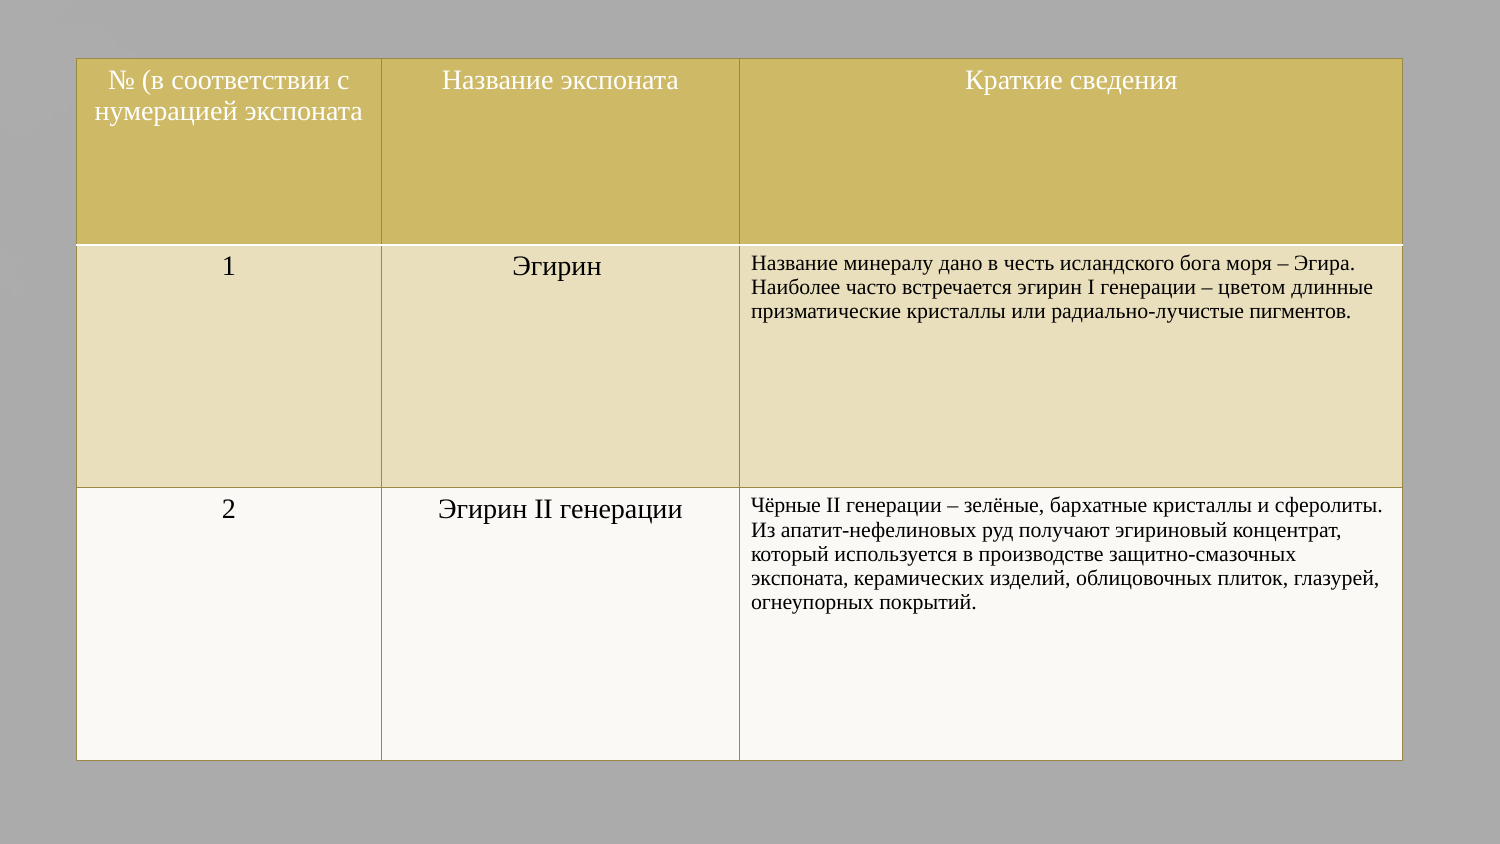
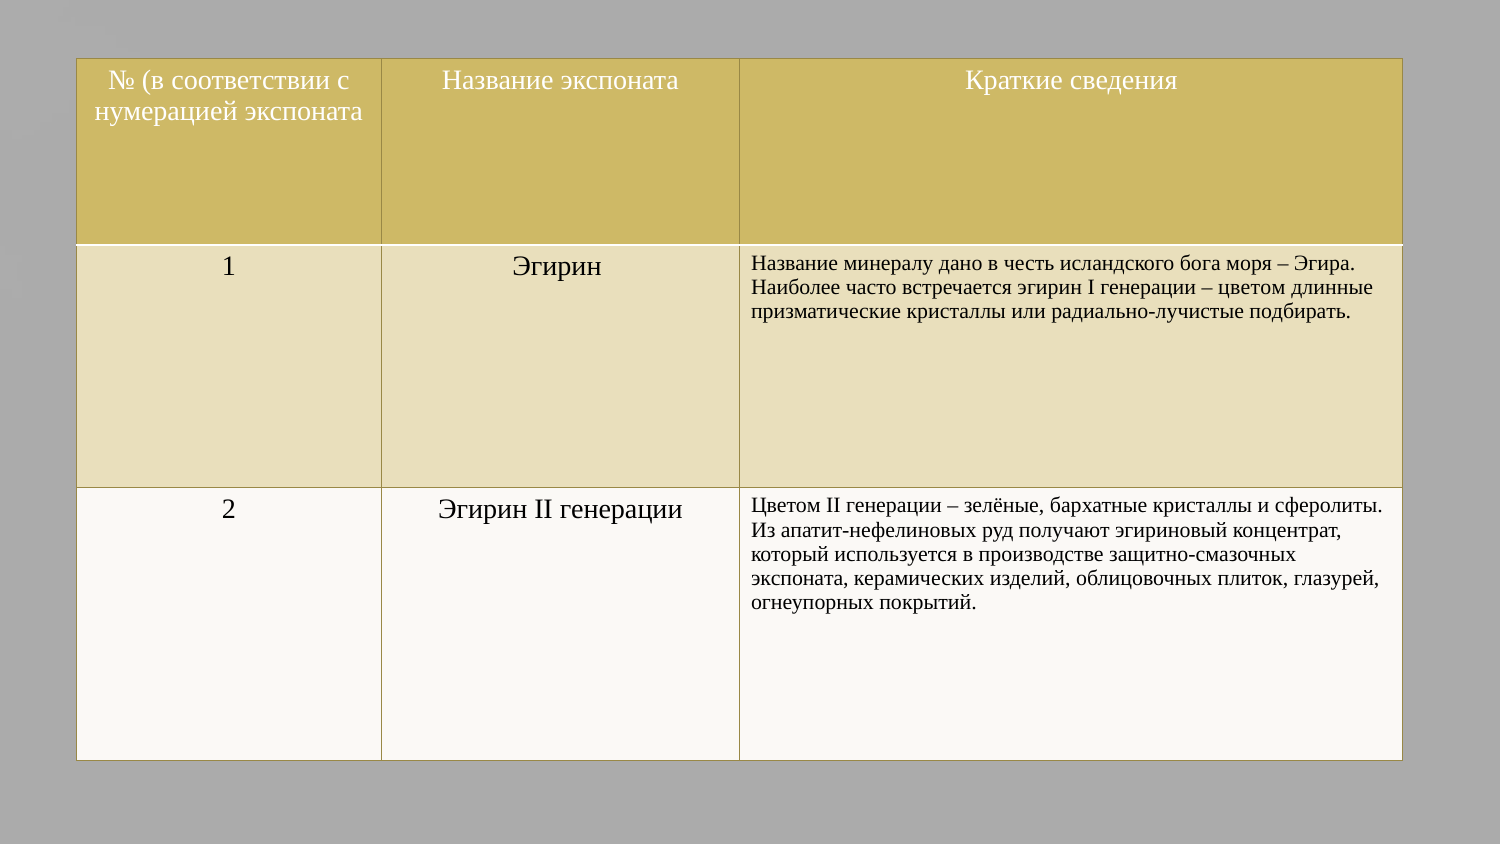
пигментов: пигментов -> подбирать
генерации Чёрные: Чёрные -> Цветом
